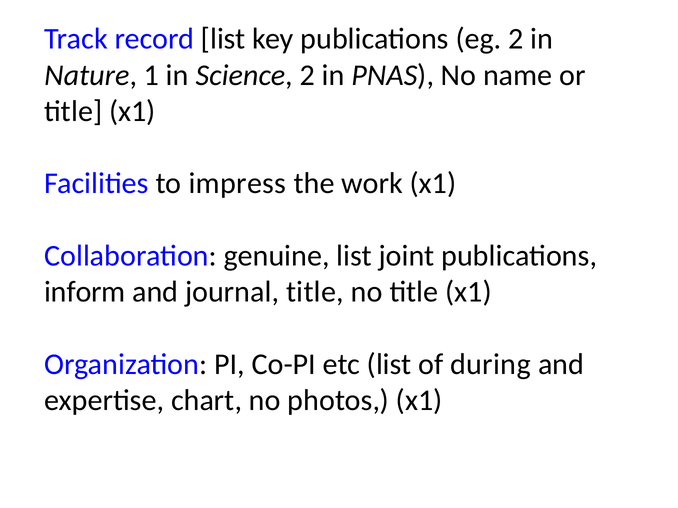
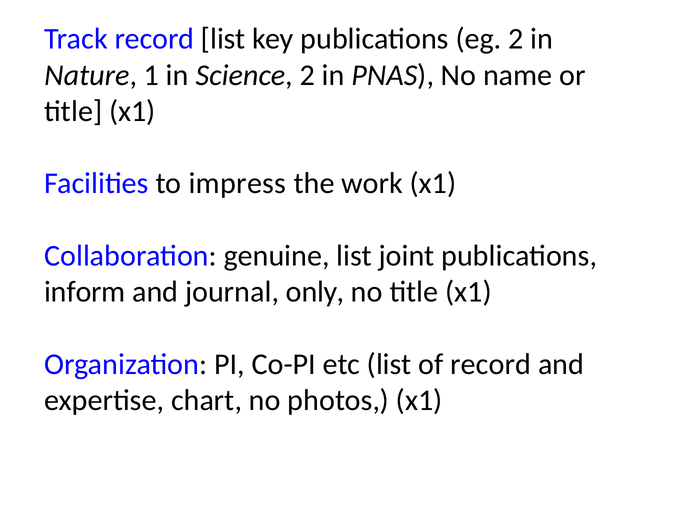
journal title: title -> only
of during: during -> record
